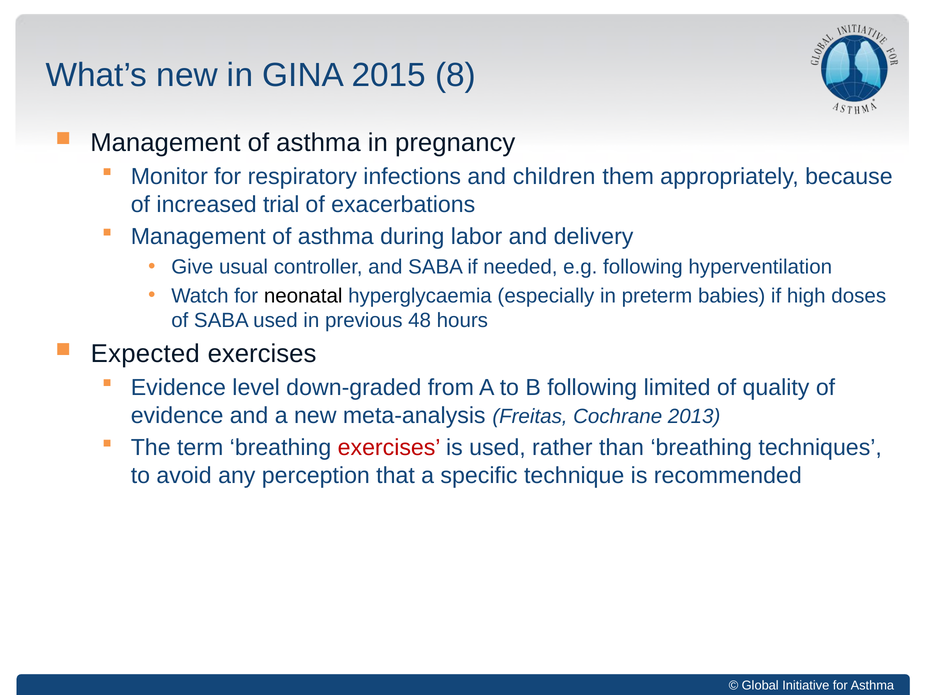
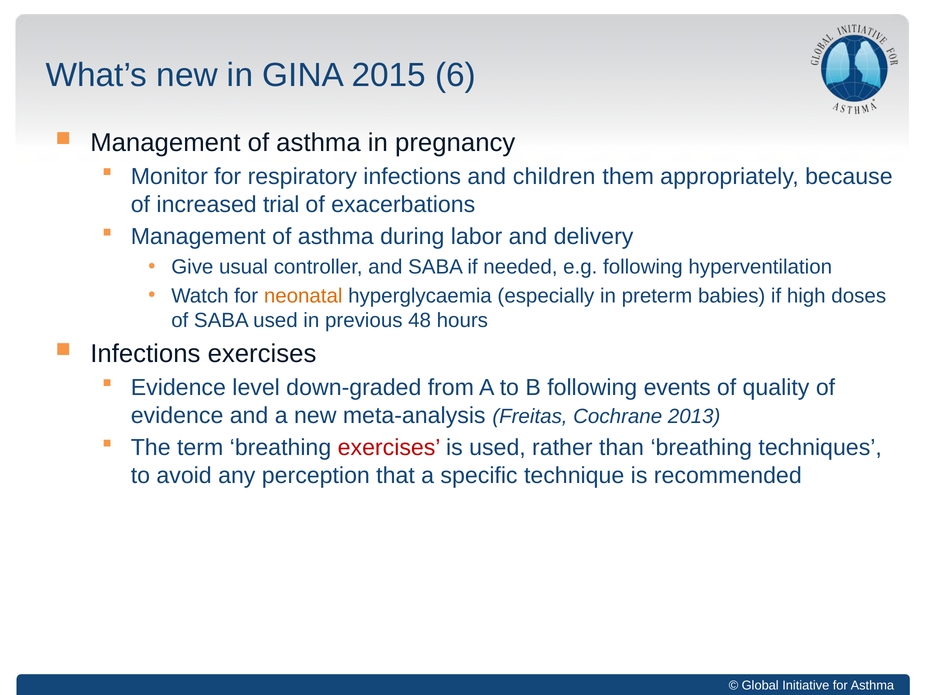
8: 8 -> 6
neonatal colour: black -> orange
Expected at (145, 354): Expected -> Infections
limited: limited -> events
